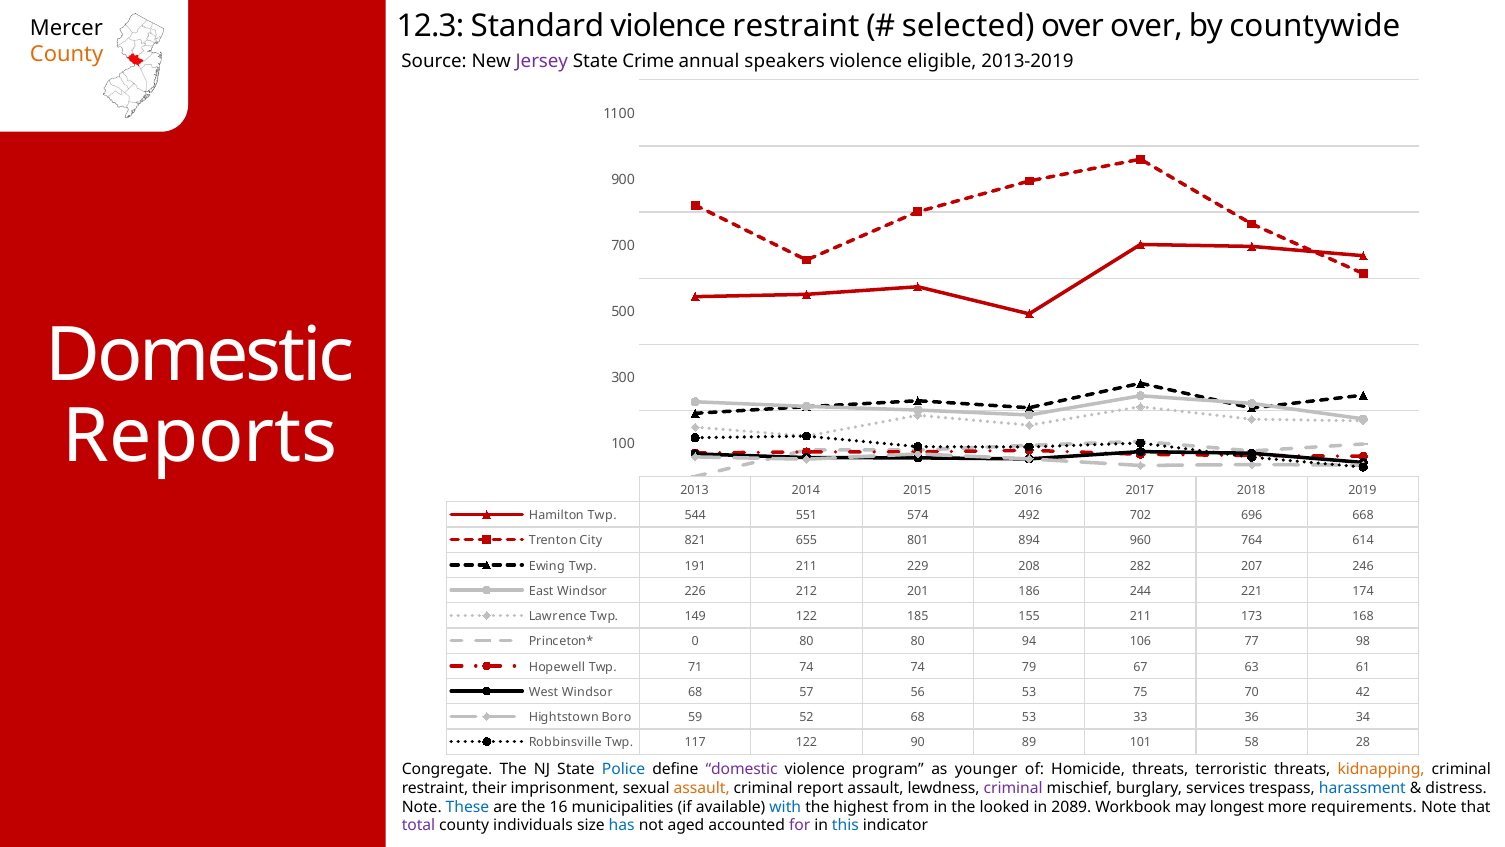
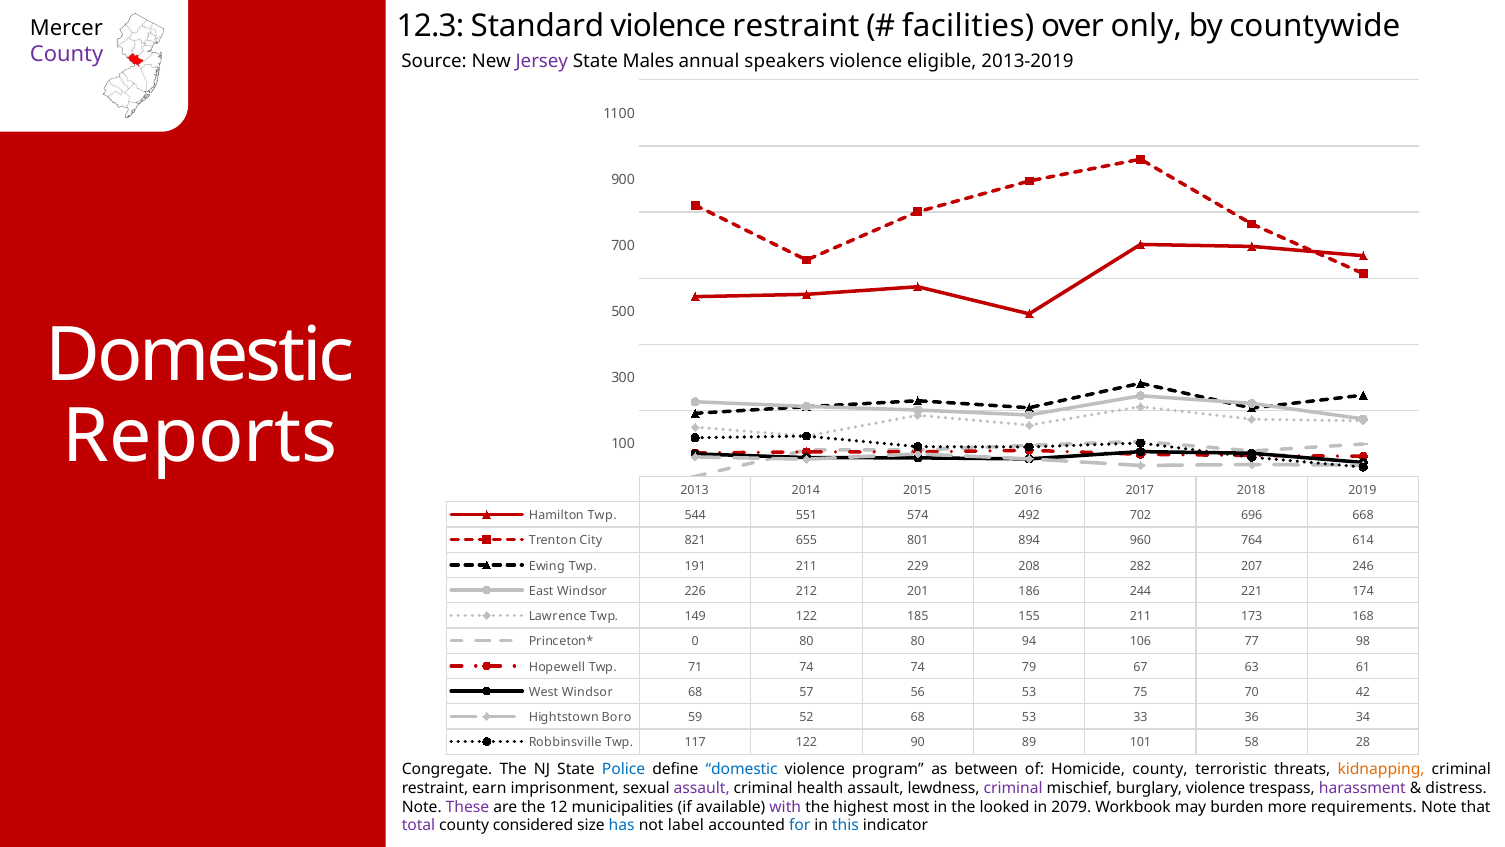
selected: selected -> facilities
over over: over -> only
County at (67, 54) colour: orange -> purple
Crime: Crime -> Males
domestic at (742, 769) colour: purple -> blue
younger: younger -> between
Homicide threats: threats -> county
their: their -> earn
assault at (702, 788) colour: orange -> purple
report: report -> health
burglary services: services -> violence
harassment colour: blue -> purple
These colour: blue -> purple
16: 16 -> 12
with colour: blue -> purple
from: from -> most
2089: 2089 -> 2079
longest: longest -> burden
individuals: individuals -> considered
aged: aged -> label
for colour: purple -> blue
